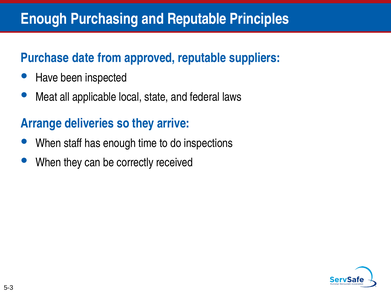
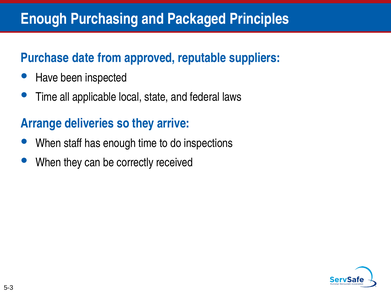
and Reputable: Reputable -> Packaged
Meat at (46, 97): Meat -> Time
